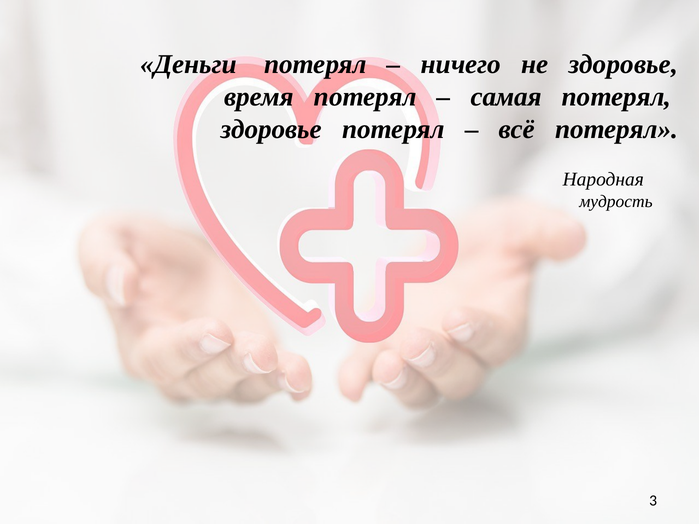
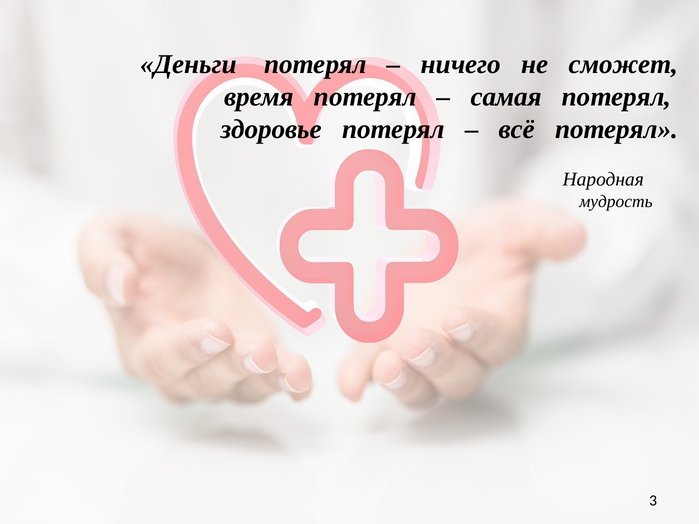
не здоровье: здоровье -> сможет
